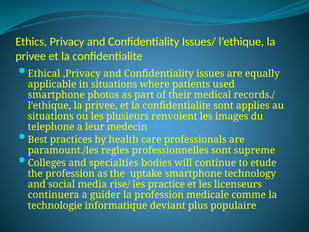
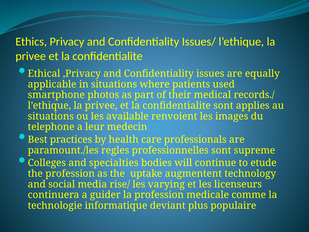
plusieurs: plusieurs -> available
uptake smartphone: smartphone -> augmentent
practice: practice -> varying
